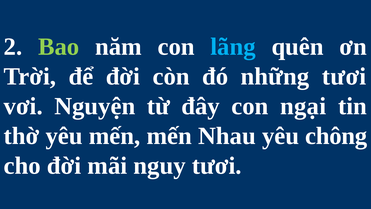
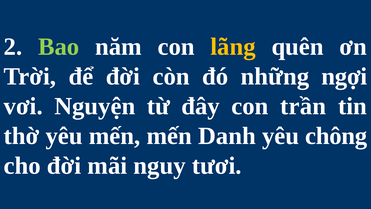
lãng colour: light blue -> yellow
những tươi: tươi -> ngợi
ngại: ngại -> trần
Nhau: Nhau -> Danh
